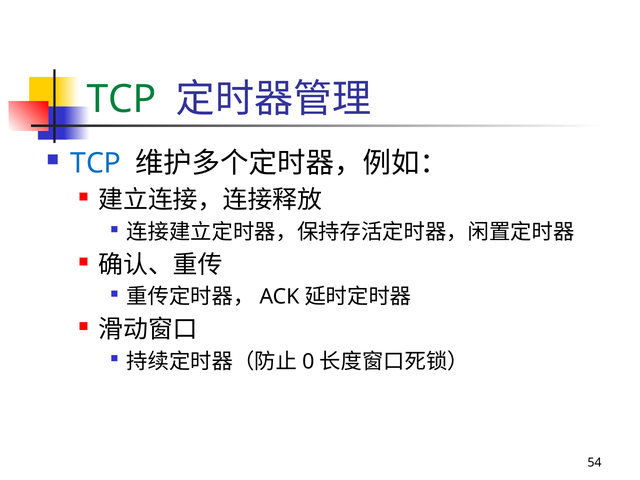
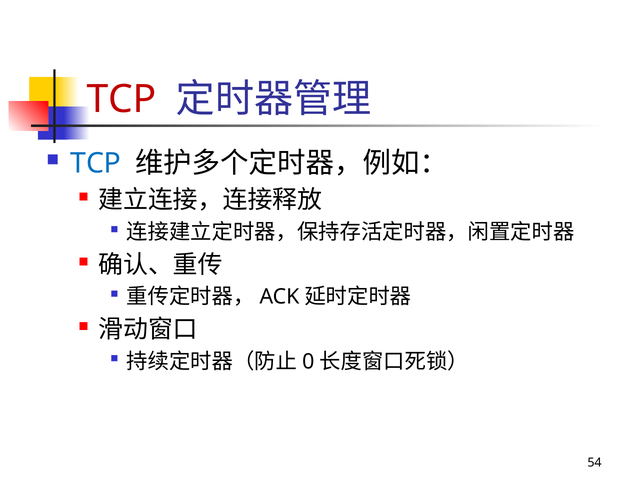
TCP at (122, 99) colour: green -> red
